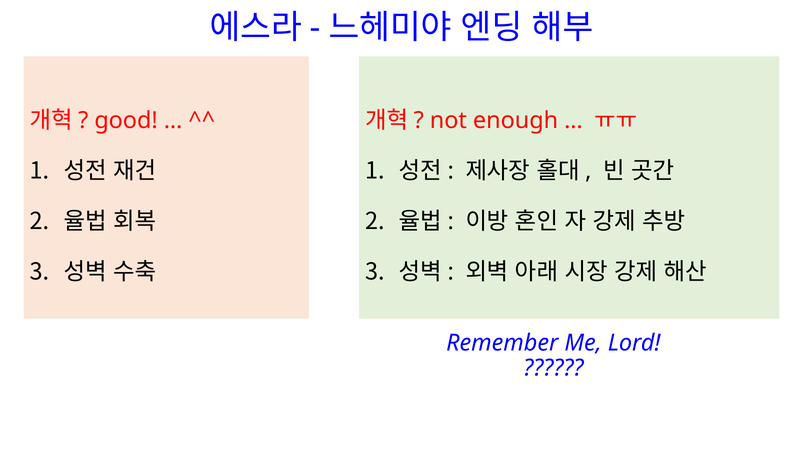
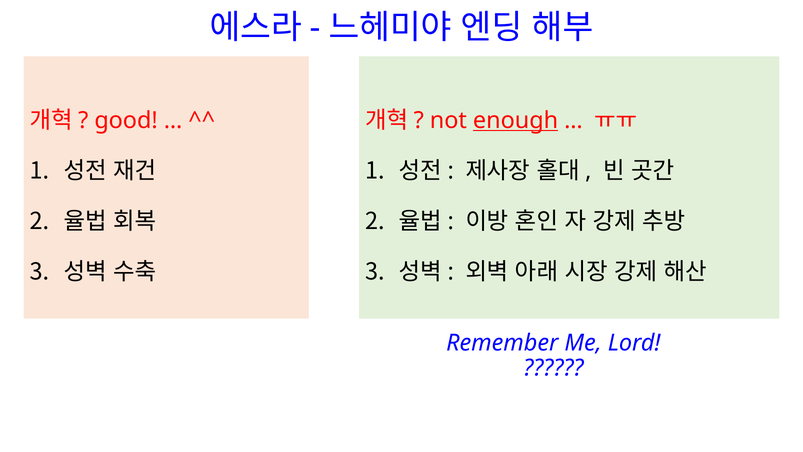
enough underline: none -> present
